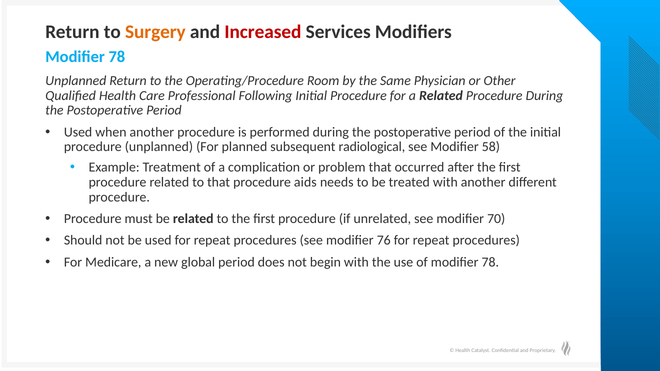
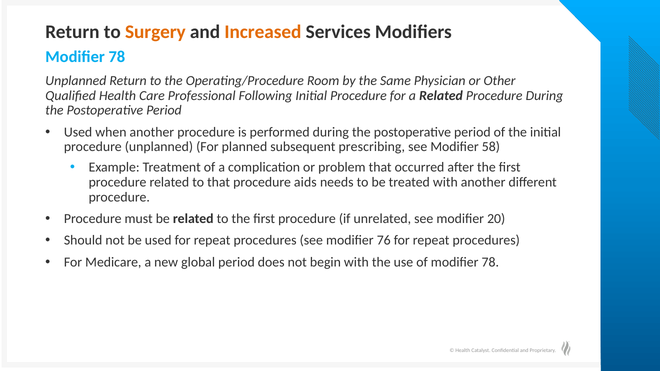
Increased colour: red -> orange
radiological: radiological -> prescribing
70: 70 -> 20
